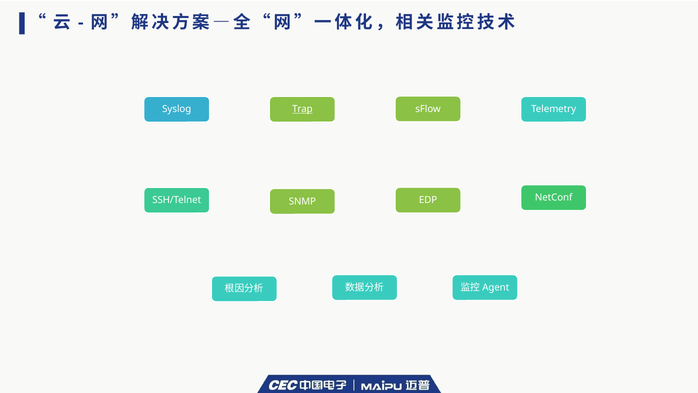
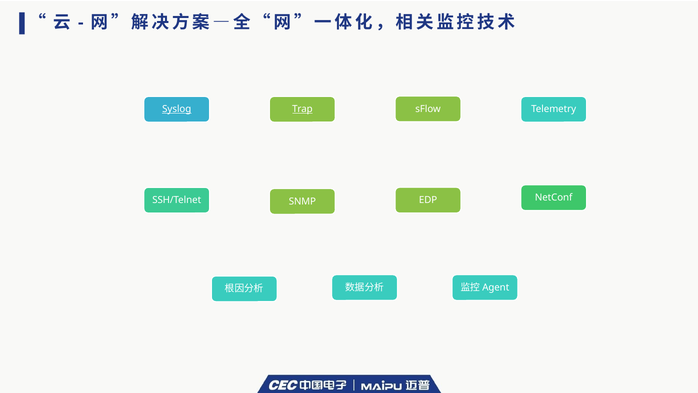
Syslog underline: none -> present
